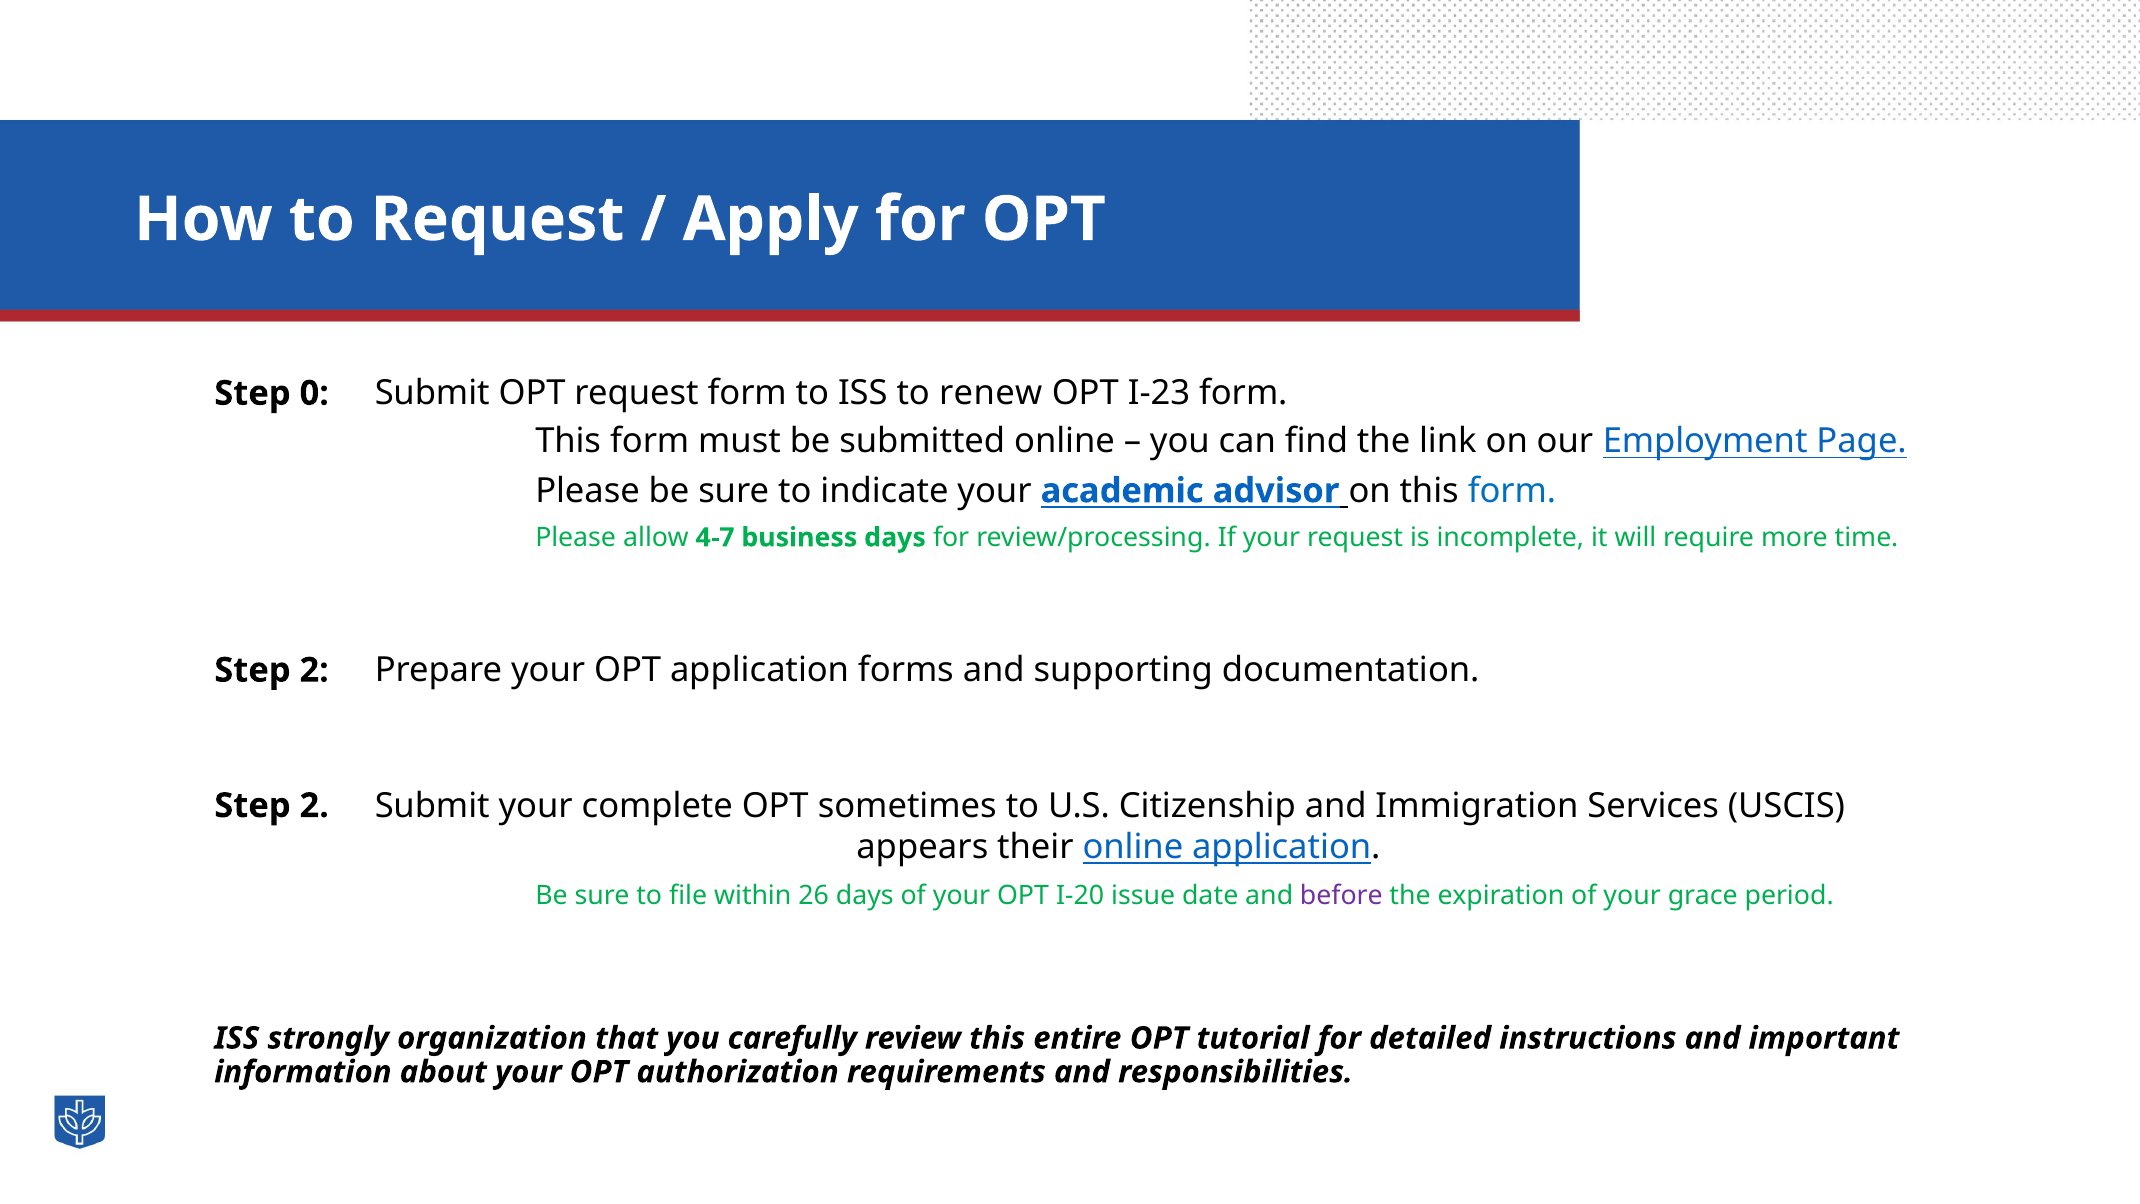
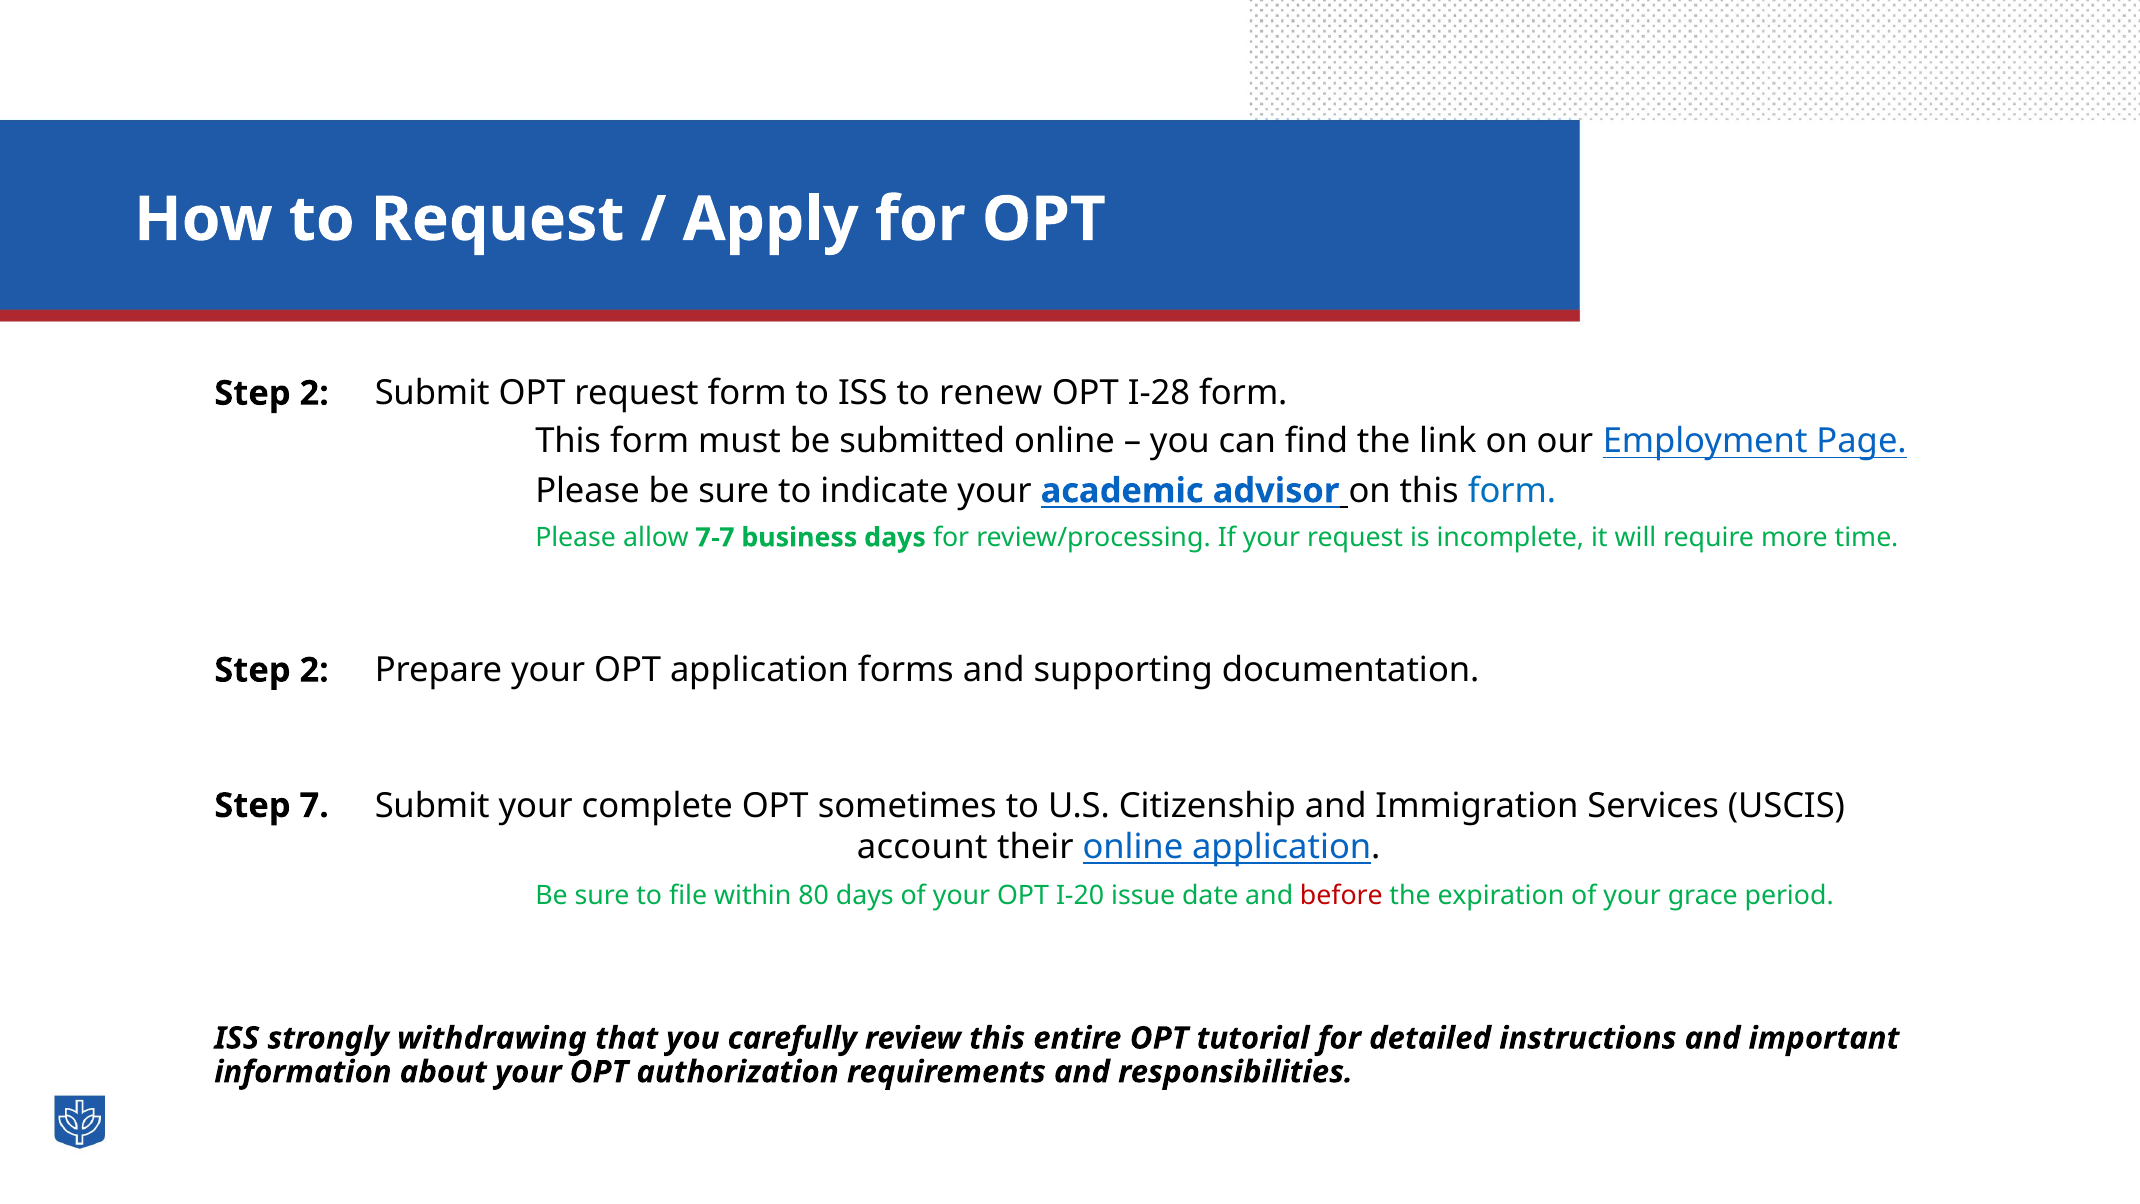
0 at (314, 393): 0 -> 2
I-23: I-23 -> I-28
4-7: 4-7 -> 7-7
2 at (314, 805): 2 -> 7
appears: appears -> account
26: 26 -> 80
before colour: purple -> red
organization: organization -> withdrawing
